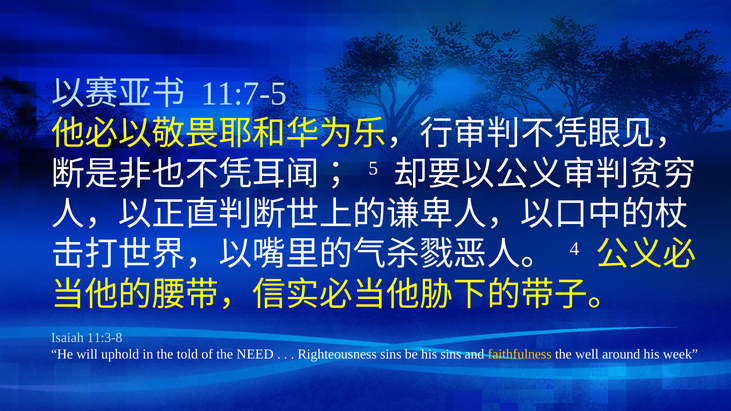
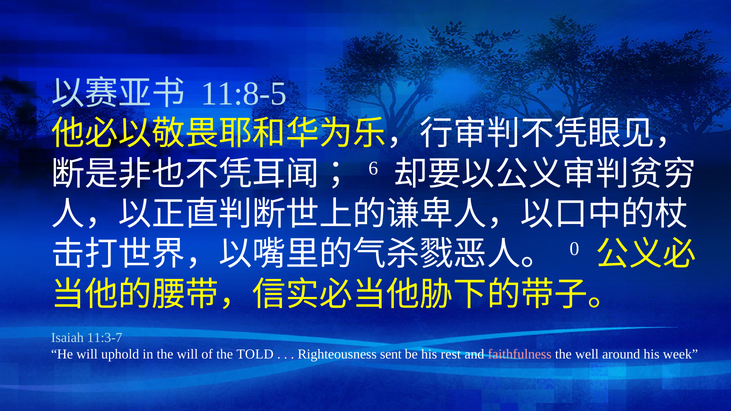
11:7-5: 11:7-5 -> 11:8-5
5: 5 -> 6
4: 4 -> 0
11:3-8: 11:3-8 -> 11:3-7
the told: told -> will
NEED: NEED -> TOLD
Righteousness sins: sins -> sent
his sins: sins -> rest
faithfulness colour: yellow -> pink
